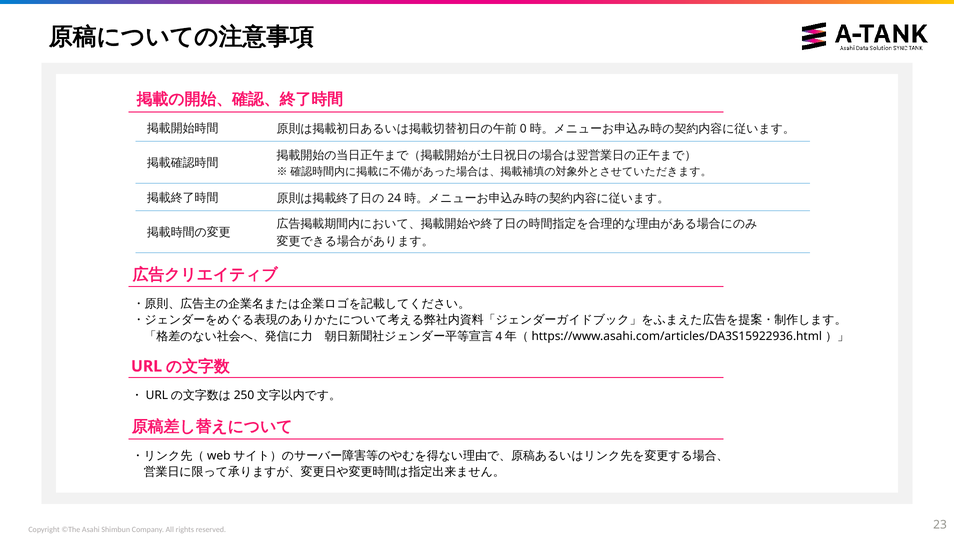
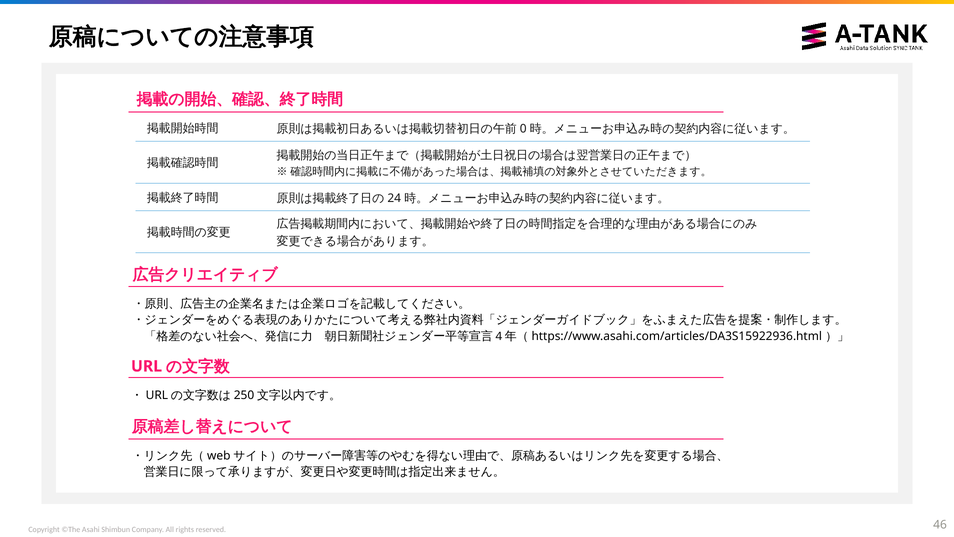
23: 23 -> 46
